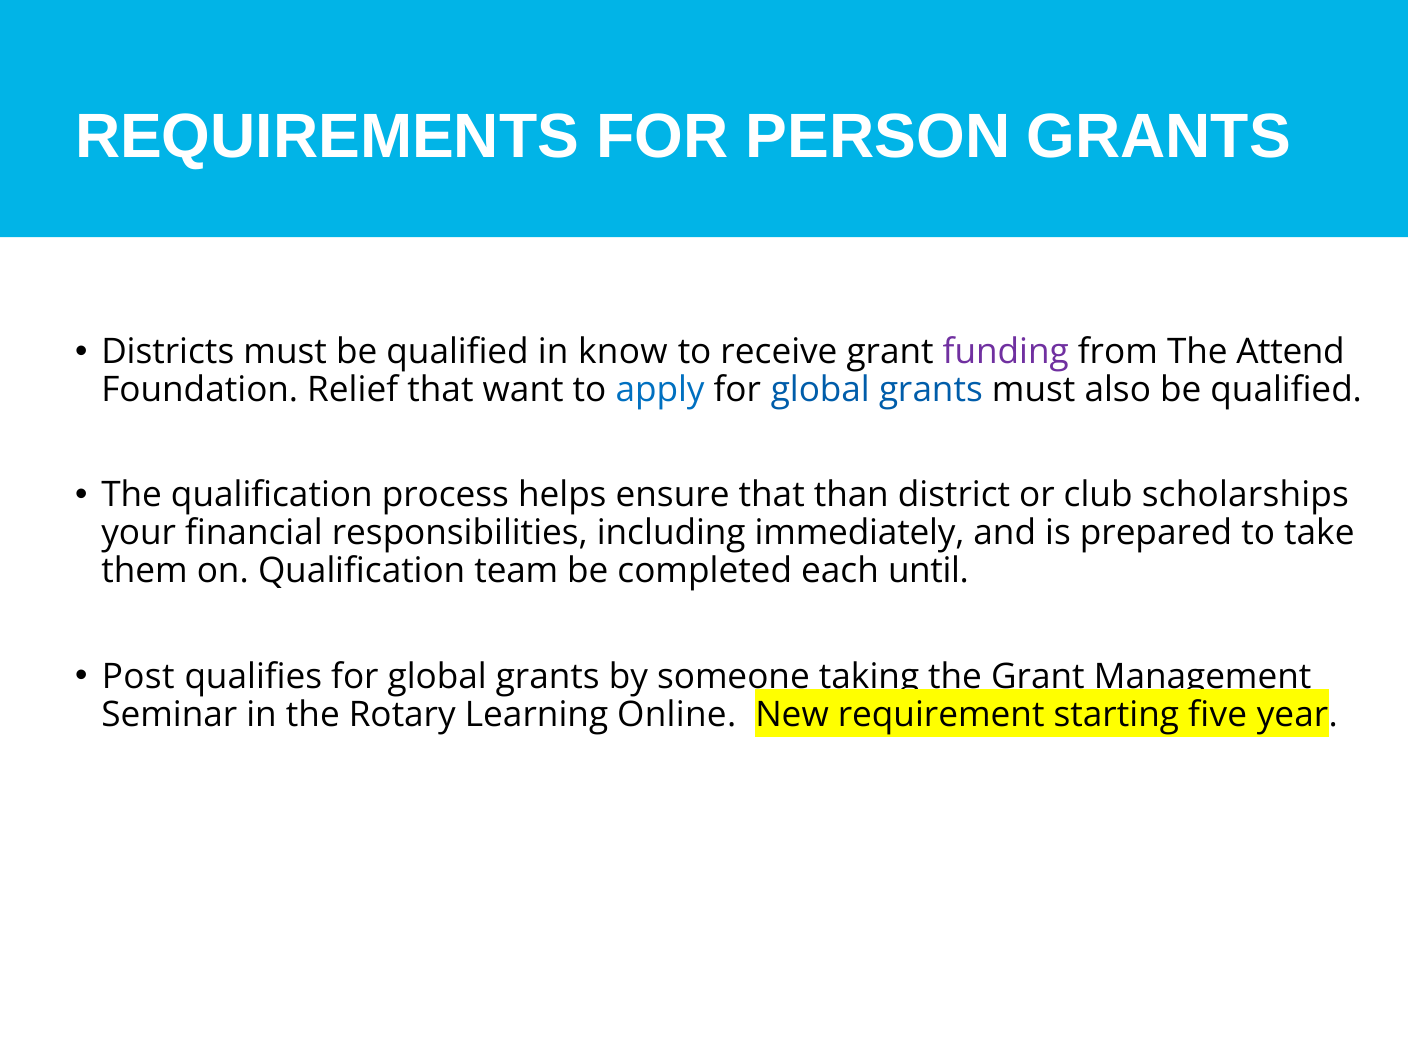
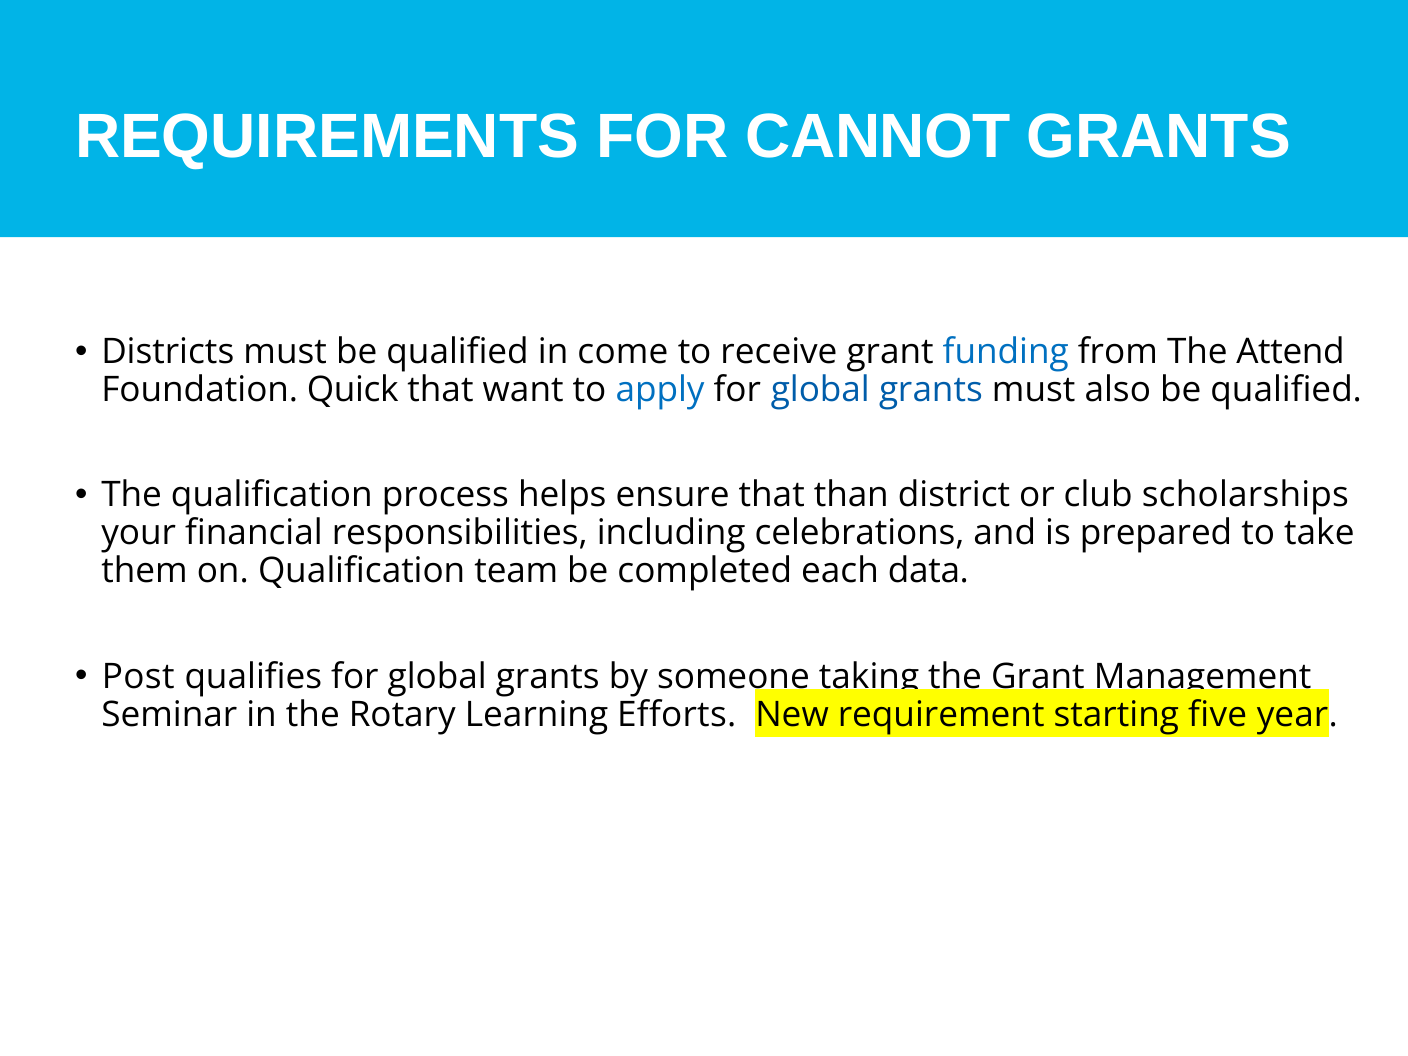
PERSON: PERSON -> CANNOT
know: know -> come
funding colour: purple -> blue
Relief: Relief -> Quick
immediately: immediately -> celebrations
until: until -> data
Online: Online -> Efforts
